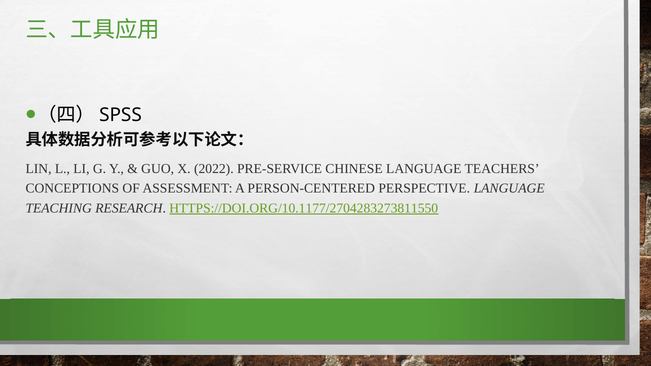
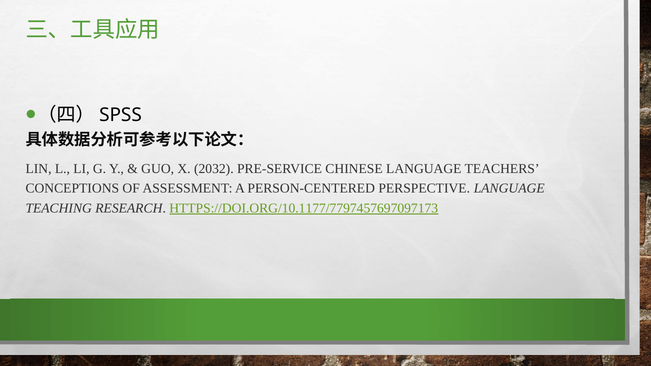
2022: 2022 -> 2032
HTTPS://DOI.ORG/10.1177/2704283273811550: HTTPS://DOI.ORG/10.1177/2704283273811550 -> HTTPS://DOI.ORG/10.1177/7797457697097173
